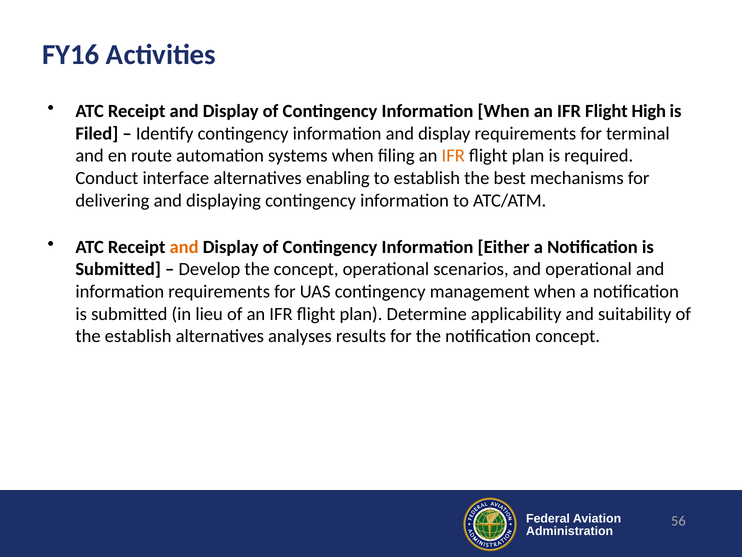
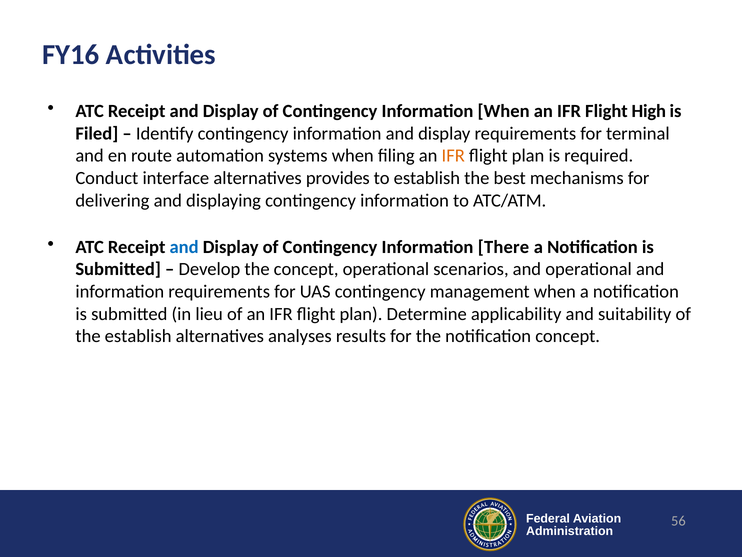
enabling: enabling -> provides
and at (184, 247) colour: orange -> blue
Either: Either -> There
